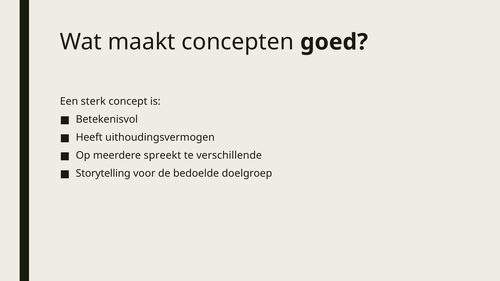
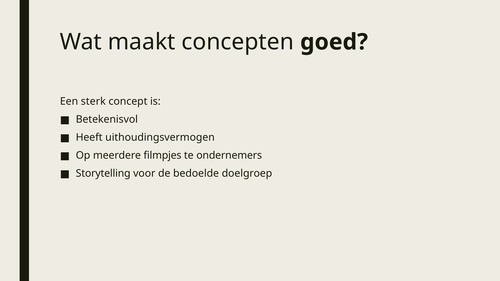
spreekt: spreekt -> filmpjes
verschillende: verschillende -> ondernemers
